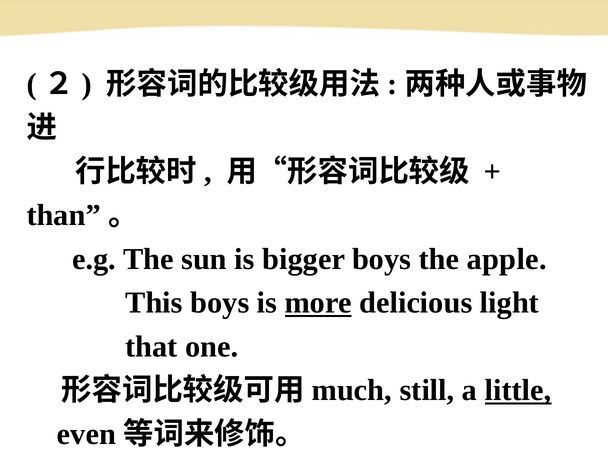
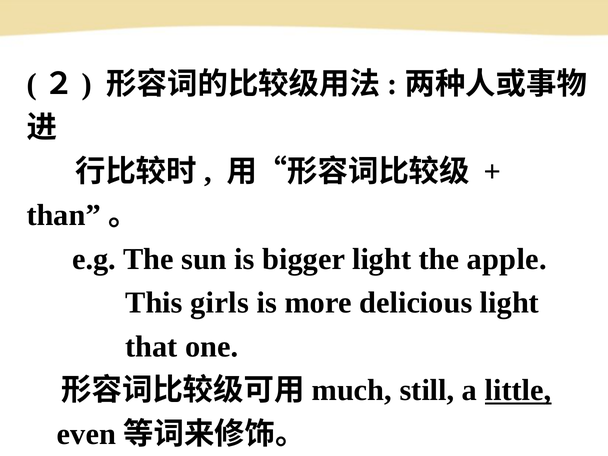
bigger boys: boys -> light
This boys: boys -> girls
more underline: present -> none
